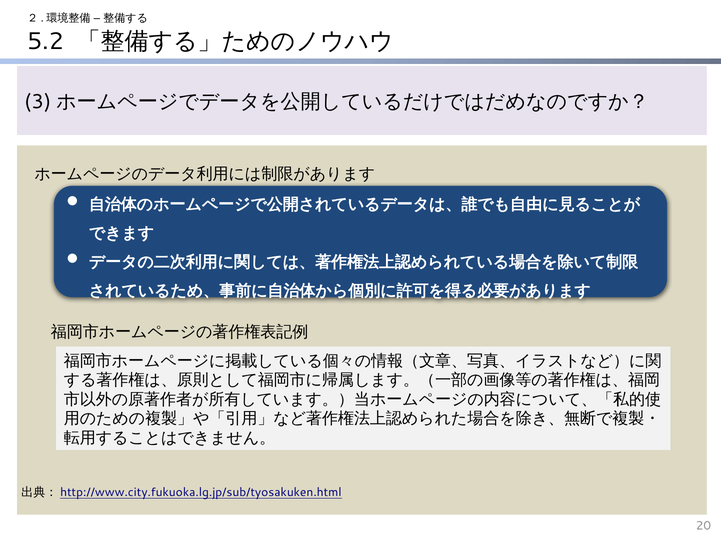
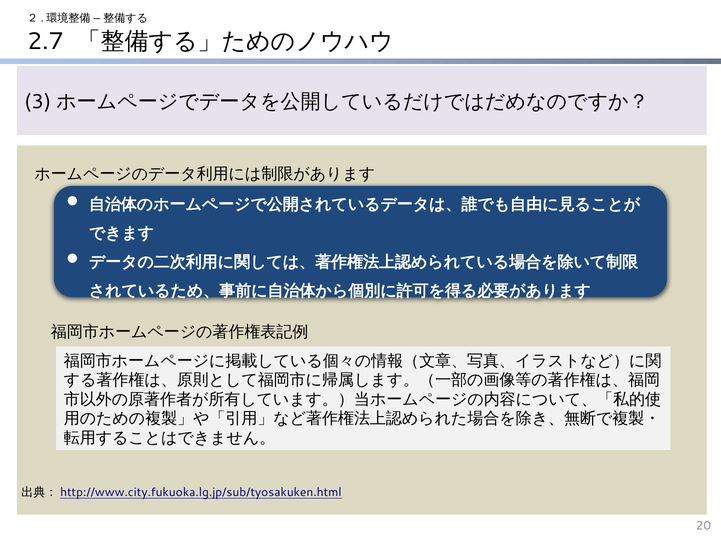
5.2: 5.2 -> 2.7
